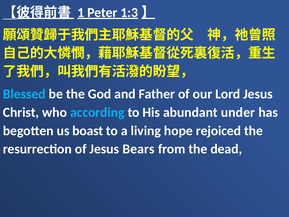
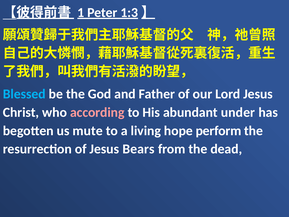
according colour: light blue -> pink
boast: boast -> mute
rejoiced: rejoiced -> perform
